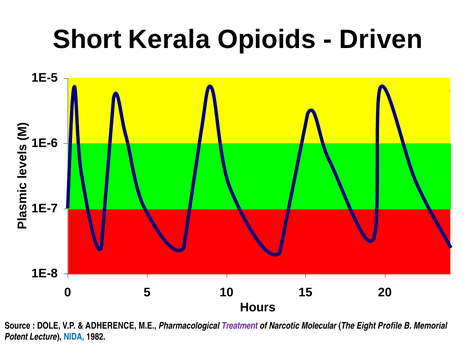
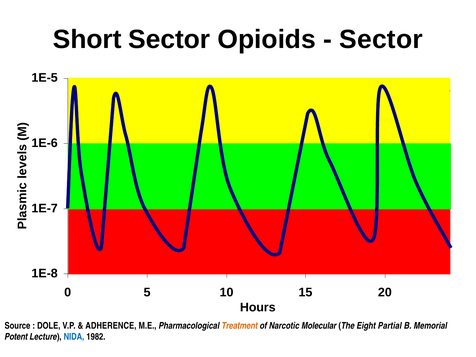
Short Kerala: Kerala -> Sector
Driven at (381, 40): Driven -> Sector
Treatment colour: purple -> orange
Profile: Profile -> Partial
